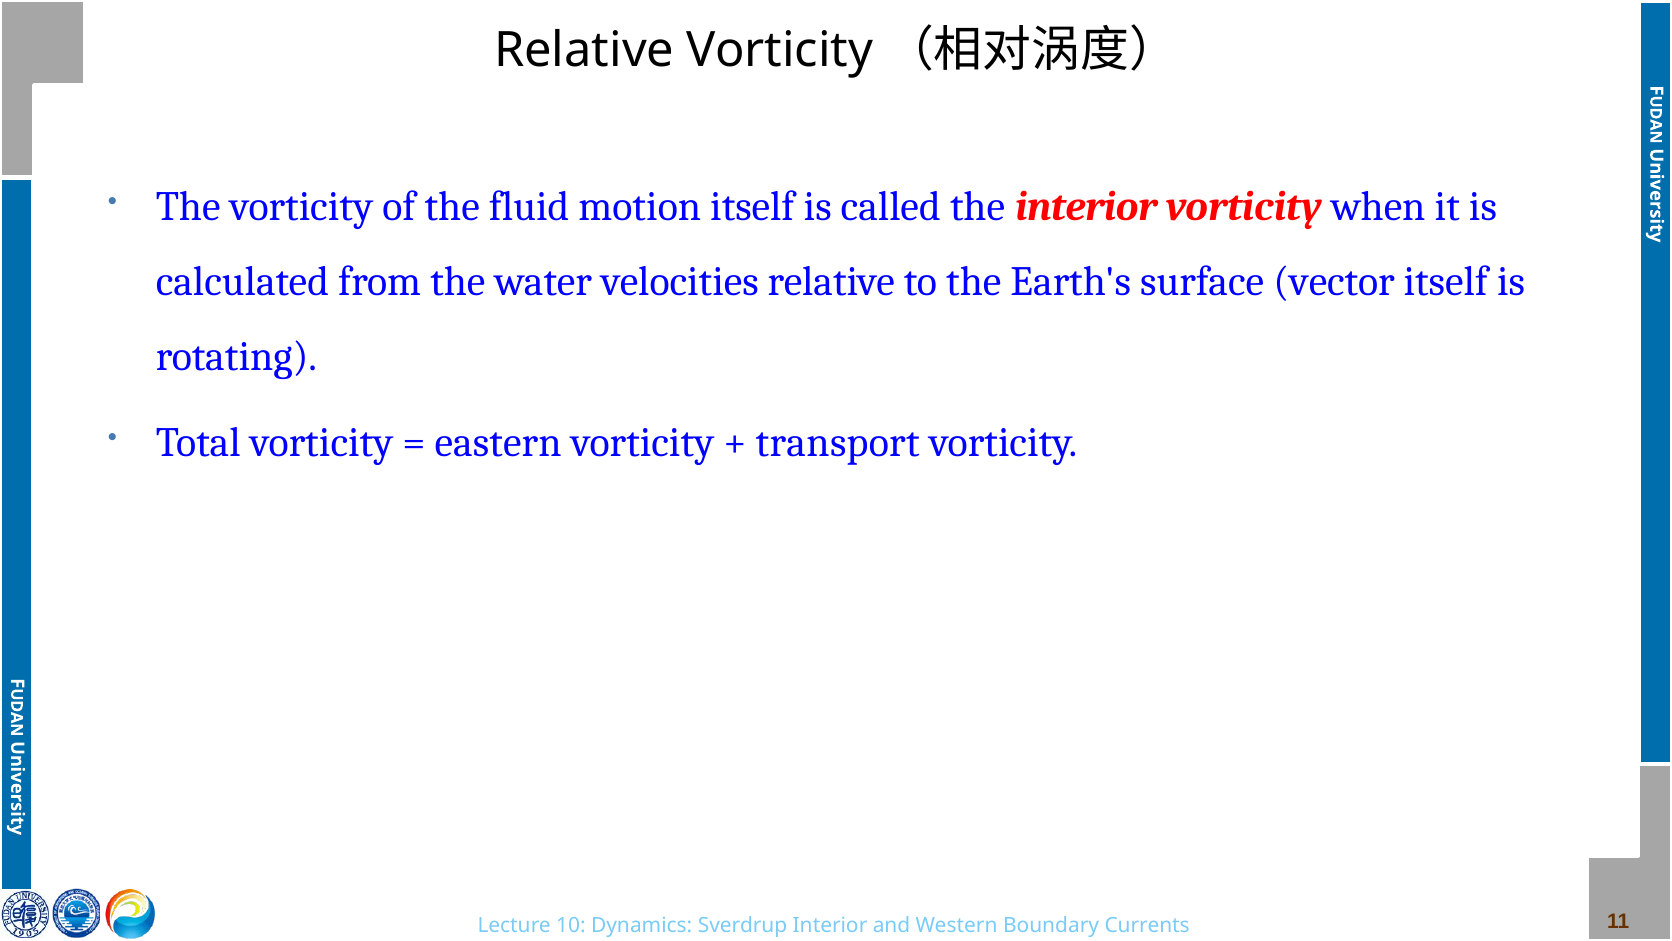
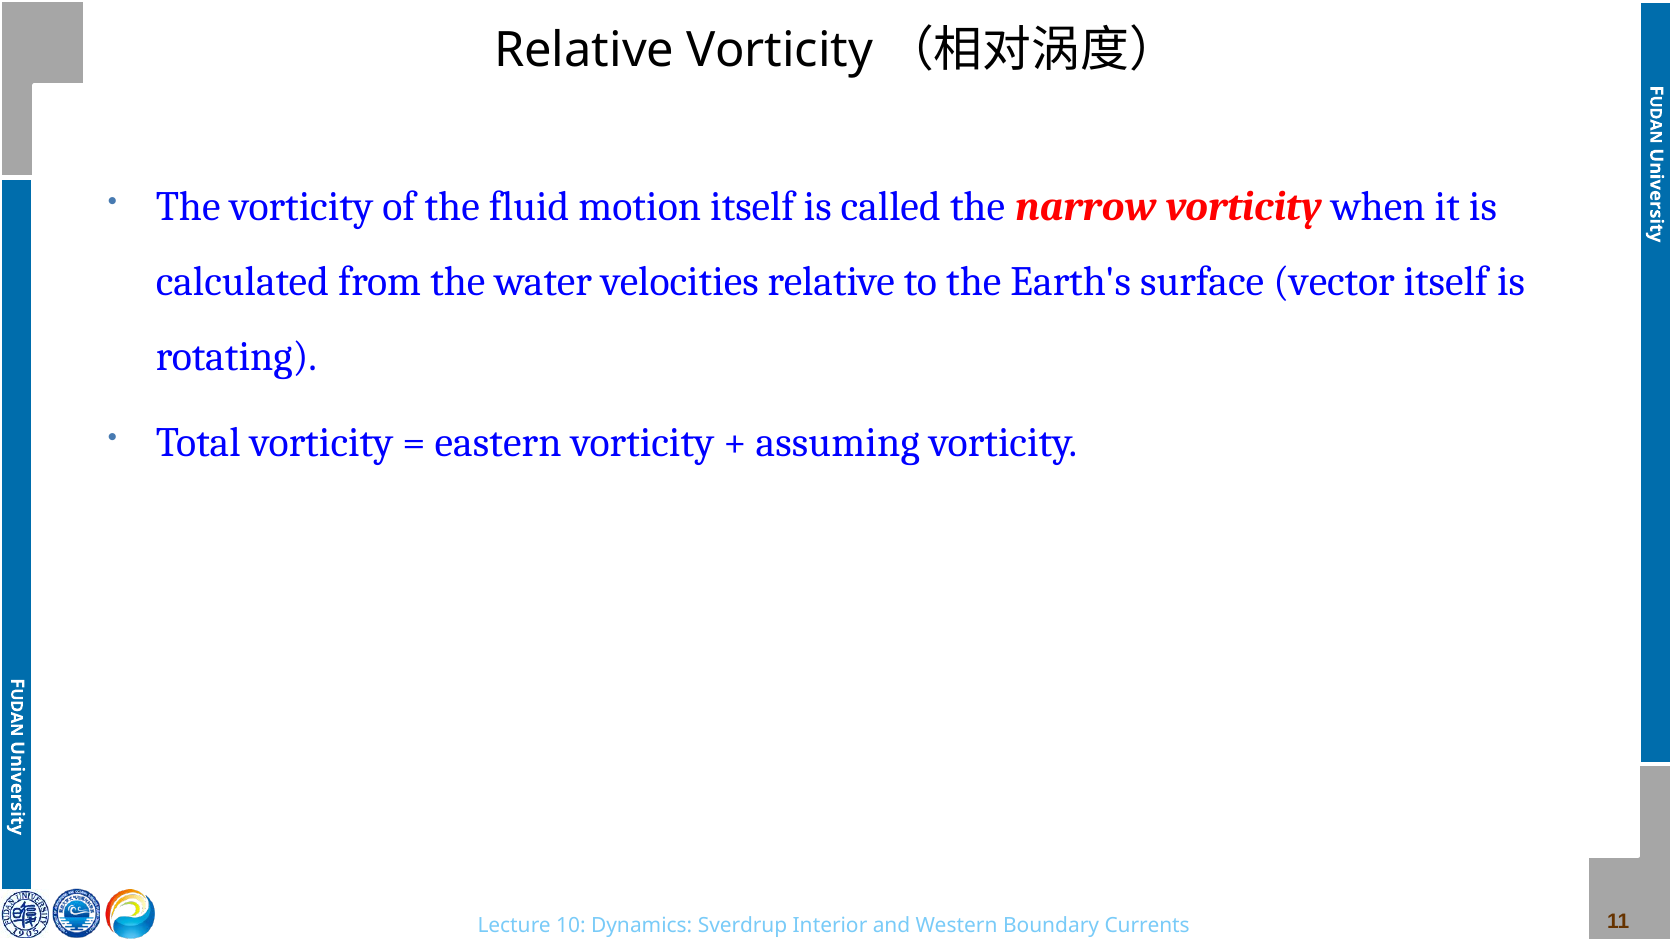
the interior: interior -> narrow
transport: transport -> assuming
